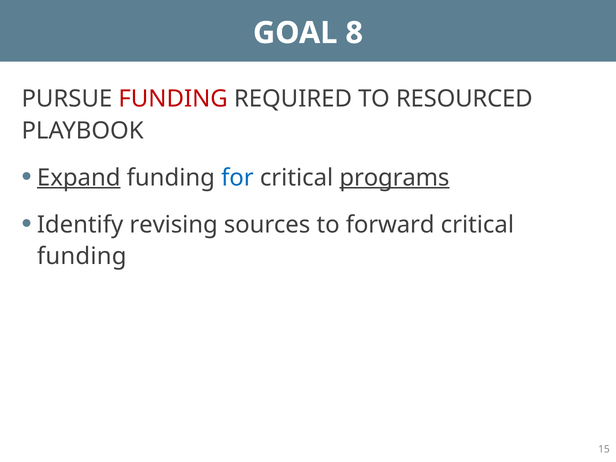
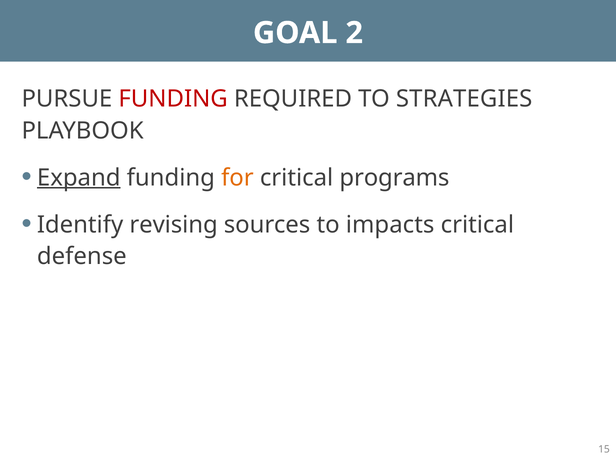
8: 8 -> 2
RESOURCED: RESOURCED -> STRATEGIES
for colour: blue -> orange
programs underline: present -> none
forward: forward -> impacts
funding at (82, 256): funding -> defense
